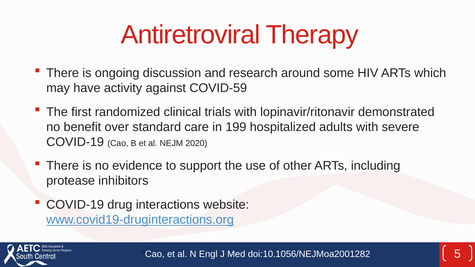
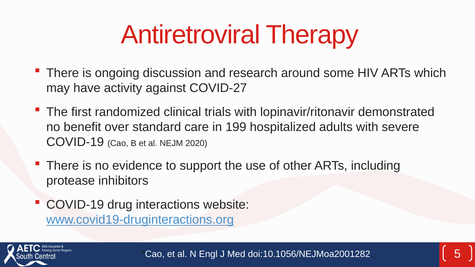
COVID-59: COVID-59 -> COVID-27
